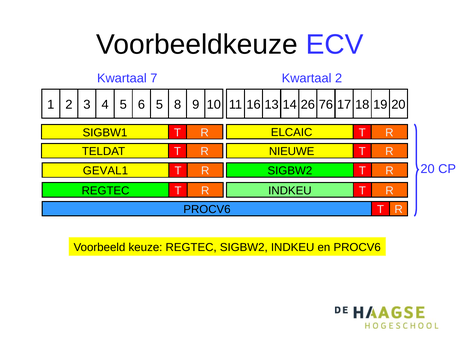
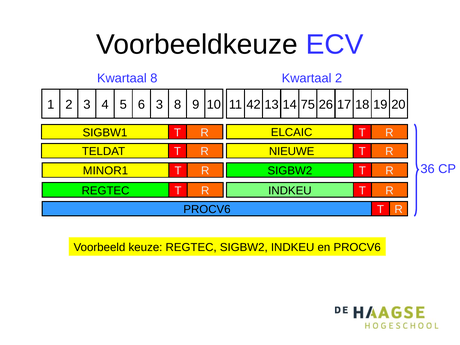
Kwartaal 7: 7 -> 8
5 5: 5 -> 3
16: 16 -> 42
26: 26 -> 75
76: 76 -> 26
GEVAL1: GEVAL1 -> MINOR1
R 20: 20 -> 36
